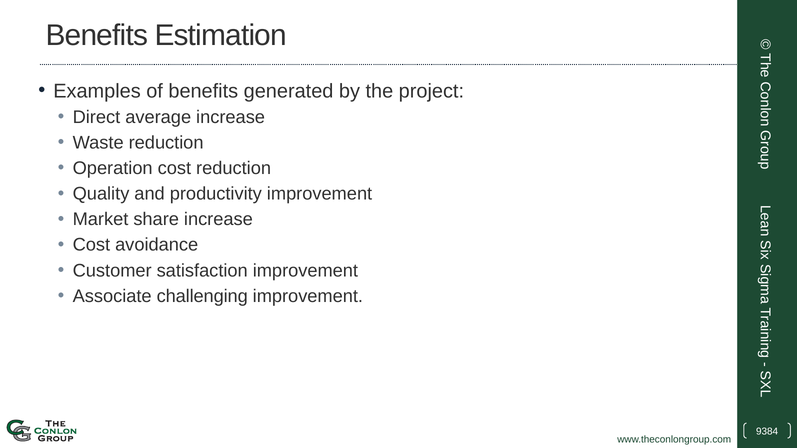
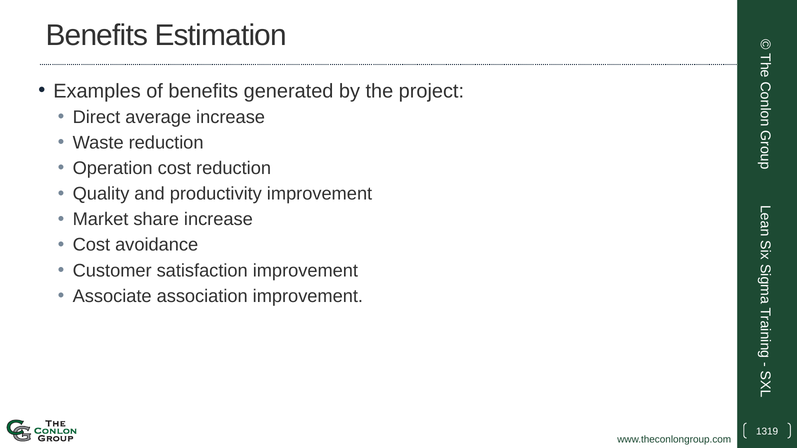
challenging: challenging -> association
9384: 9384 -> 1319
